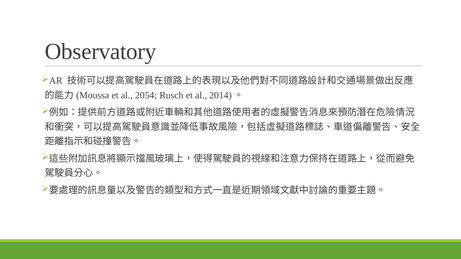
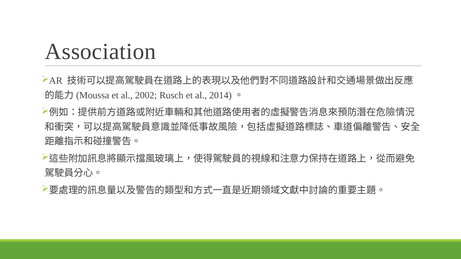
Observatory: Observatory -> Association
2054: 2054 -> 2002
